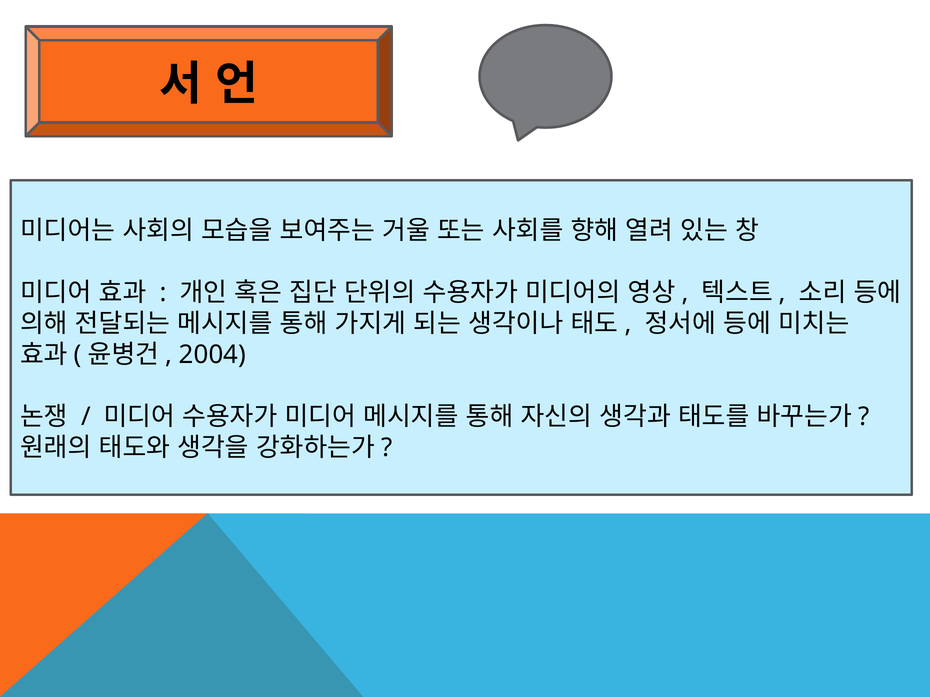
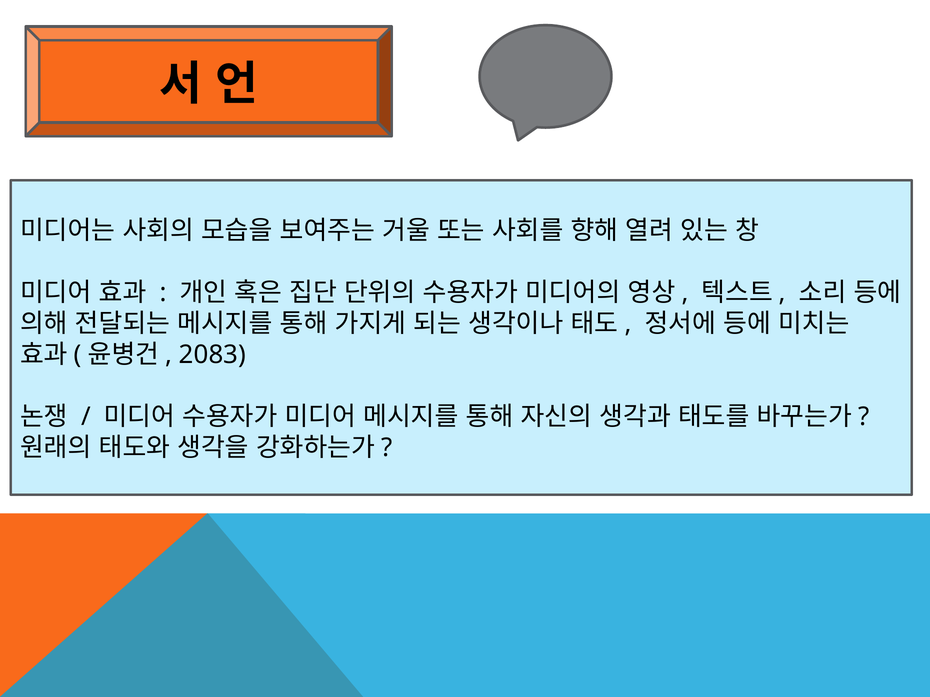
2004: 2004 -> 2083
